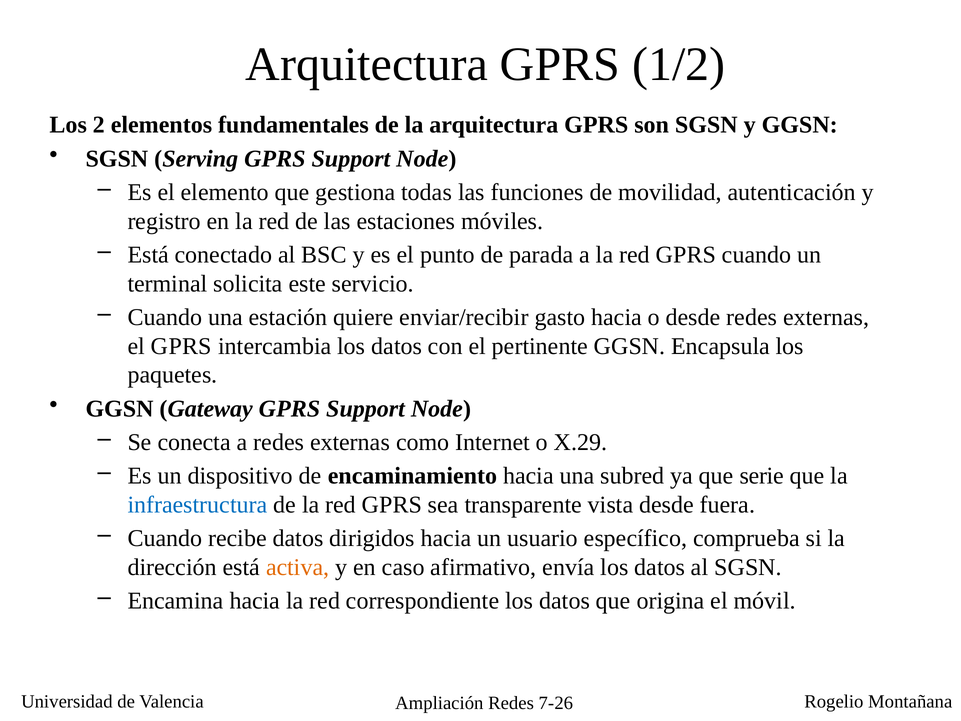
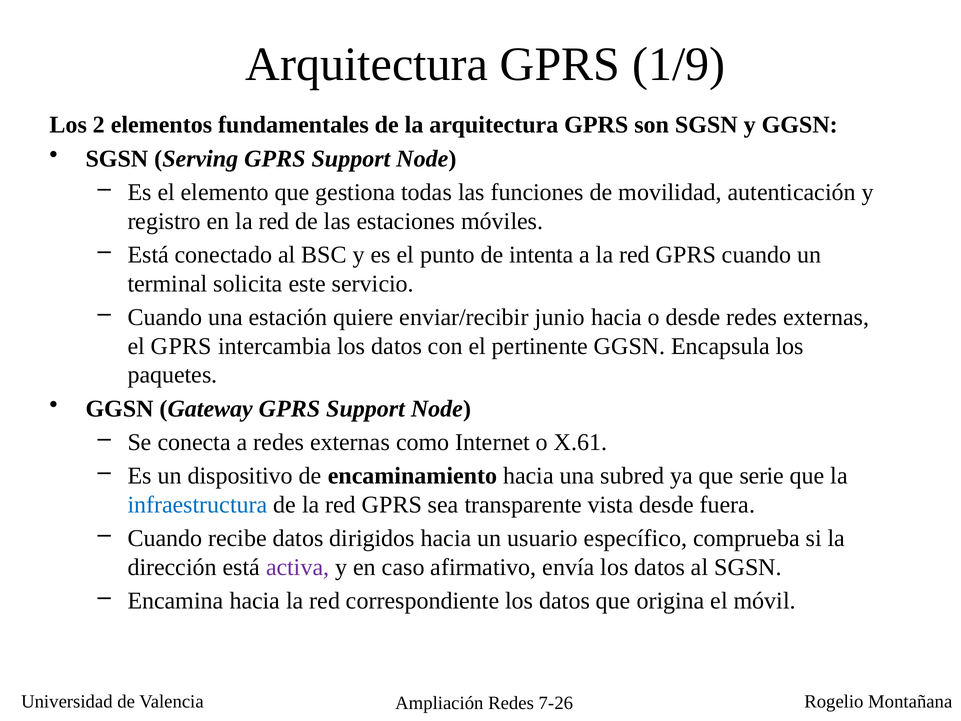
1/2: 1/2 -> 1/9
parada: parada -> intenta
gasto: gasto -> junio
X.29: X.29 -> X.61
activa colour: orange -> purple
